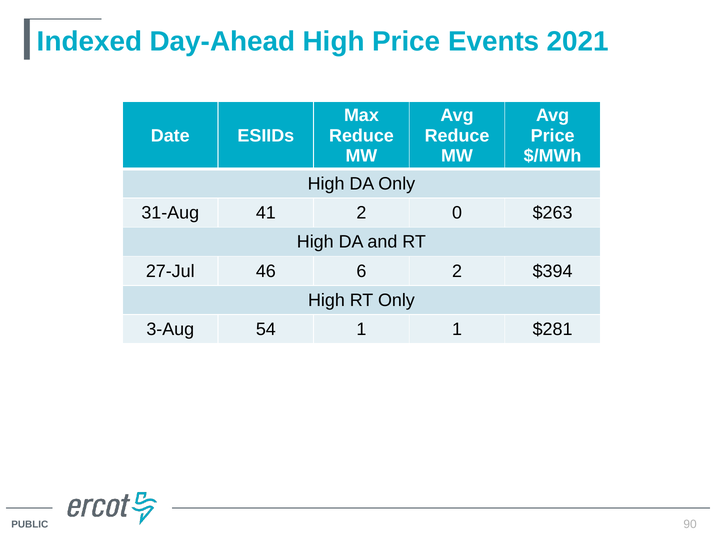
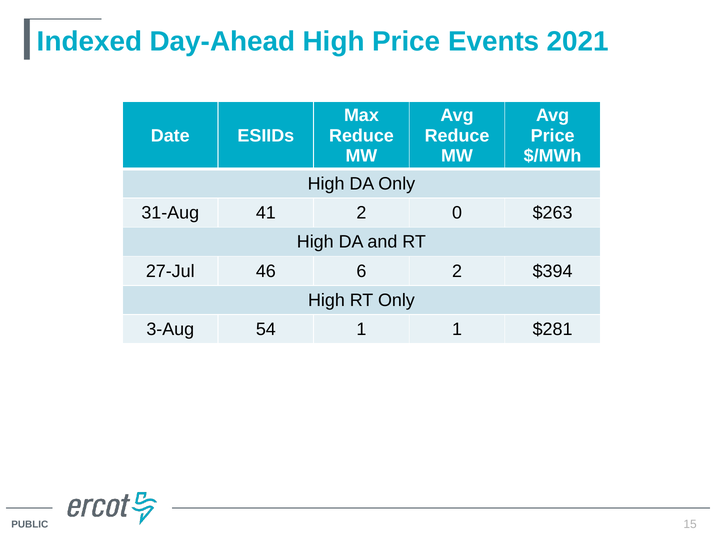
90: 90 -> 15
